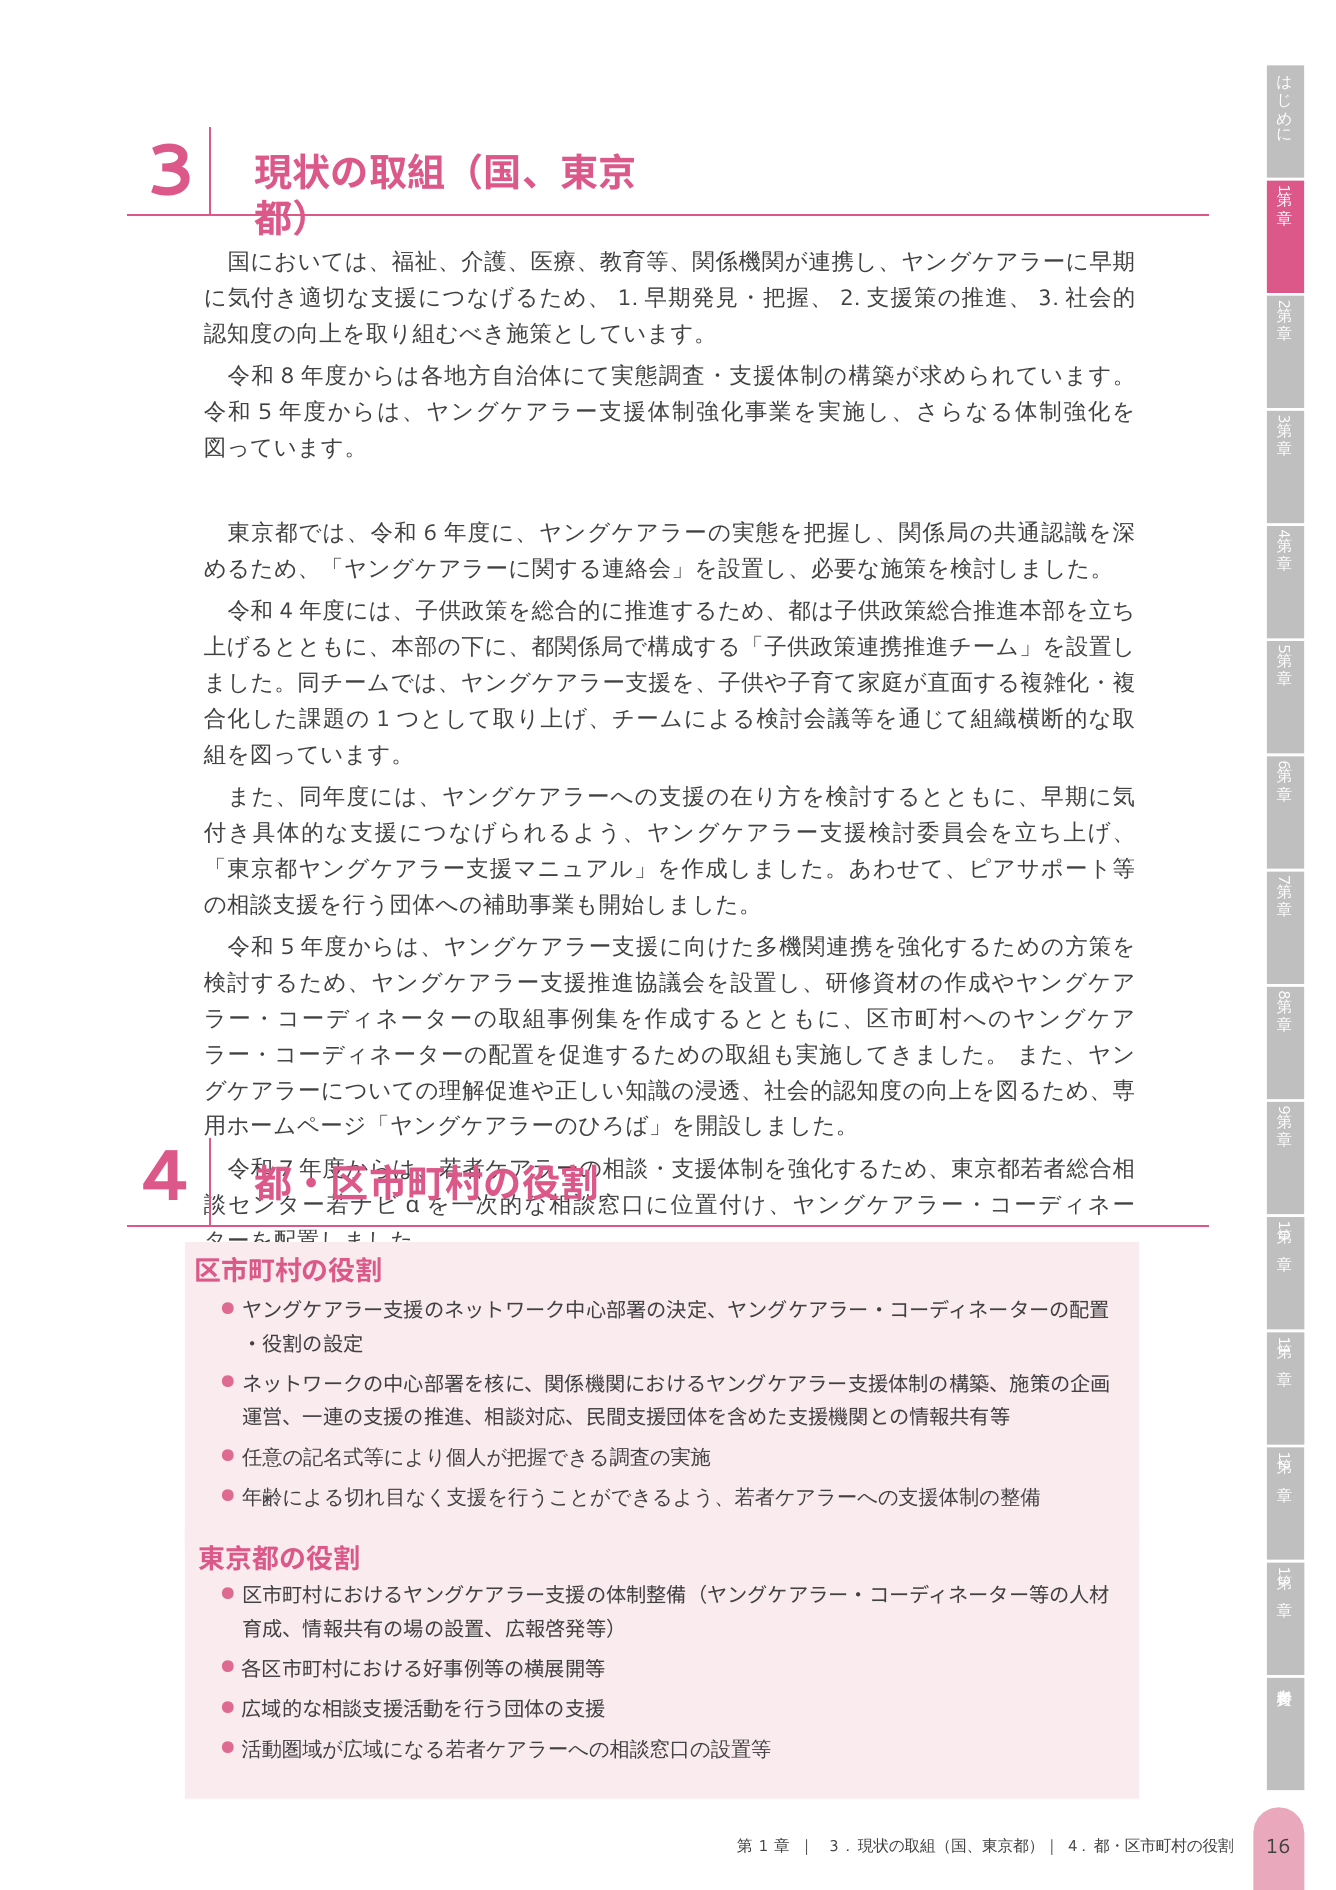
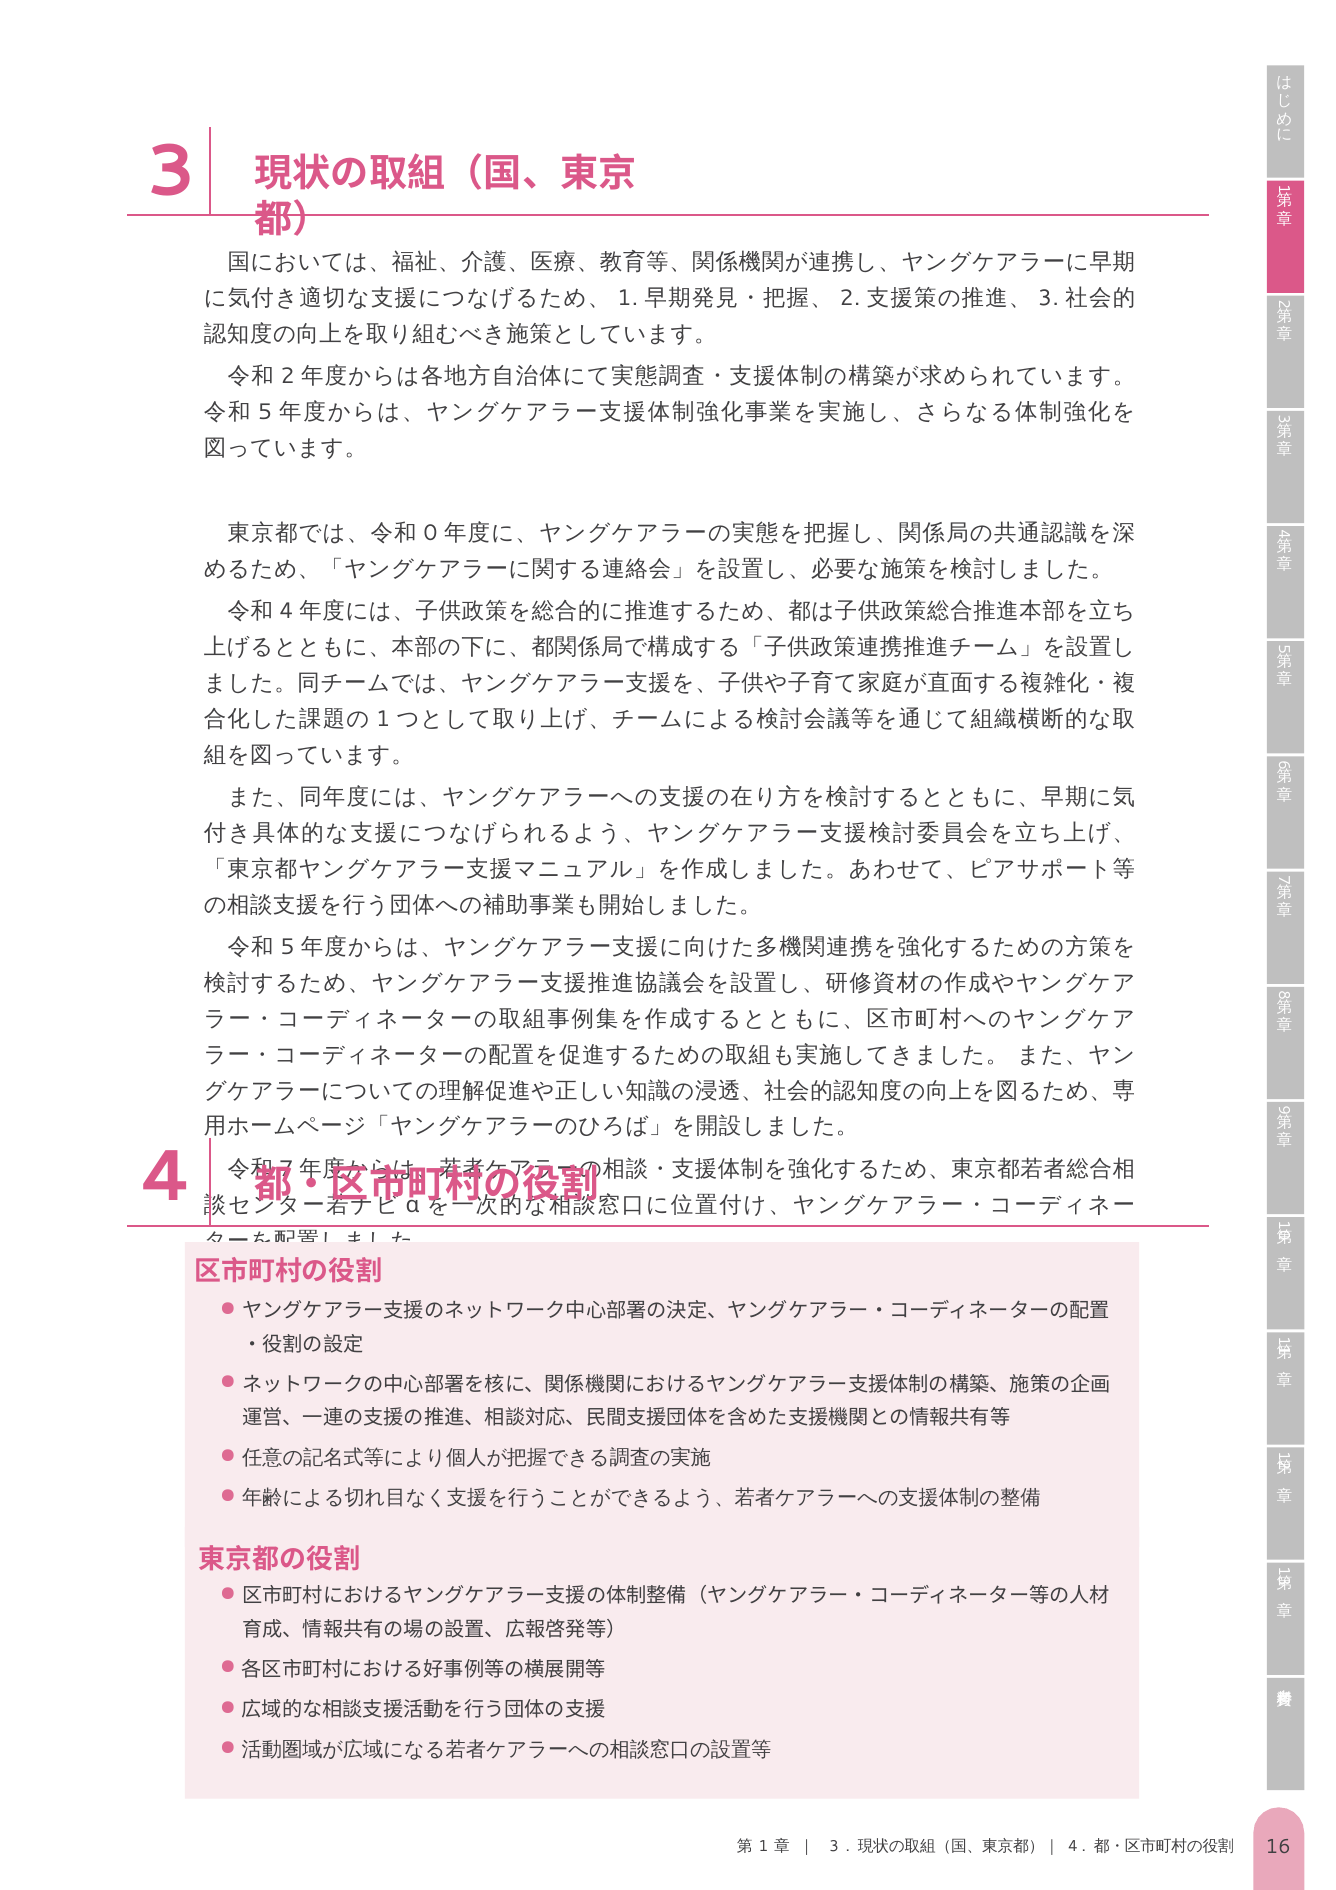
8 at (288, 376): 8 -> 2
6 at (430, 533): 6 -> 0
